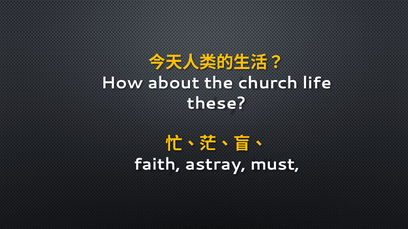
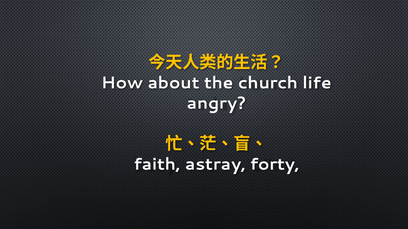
these: these -> angry
must: must -> forty
